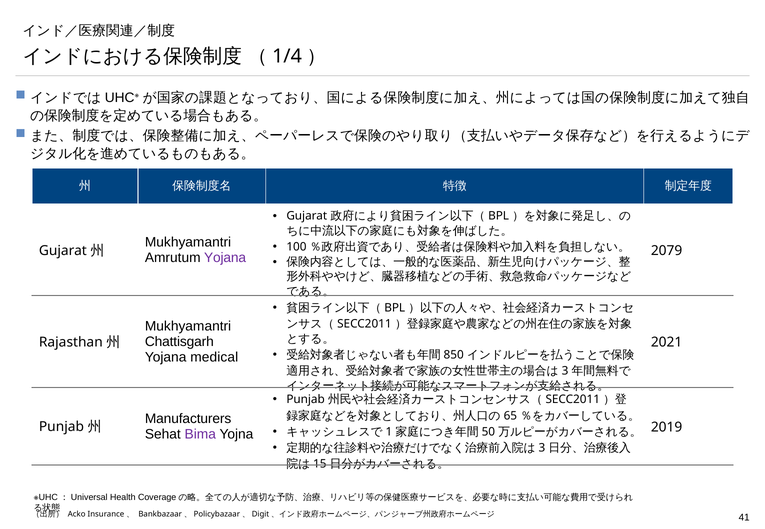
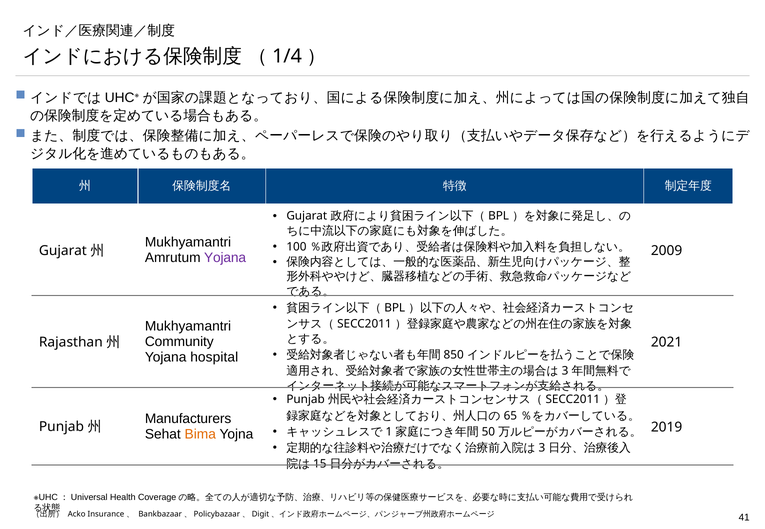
2079: 2079 -> 2009
Chattisgarh: Chattisgarh -> Community
medical: medical -> hospital
Bima colour: purple -> orange
